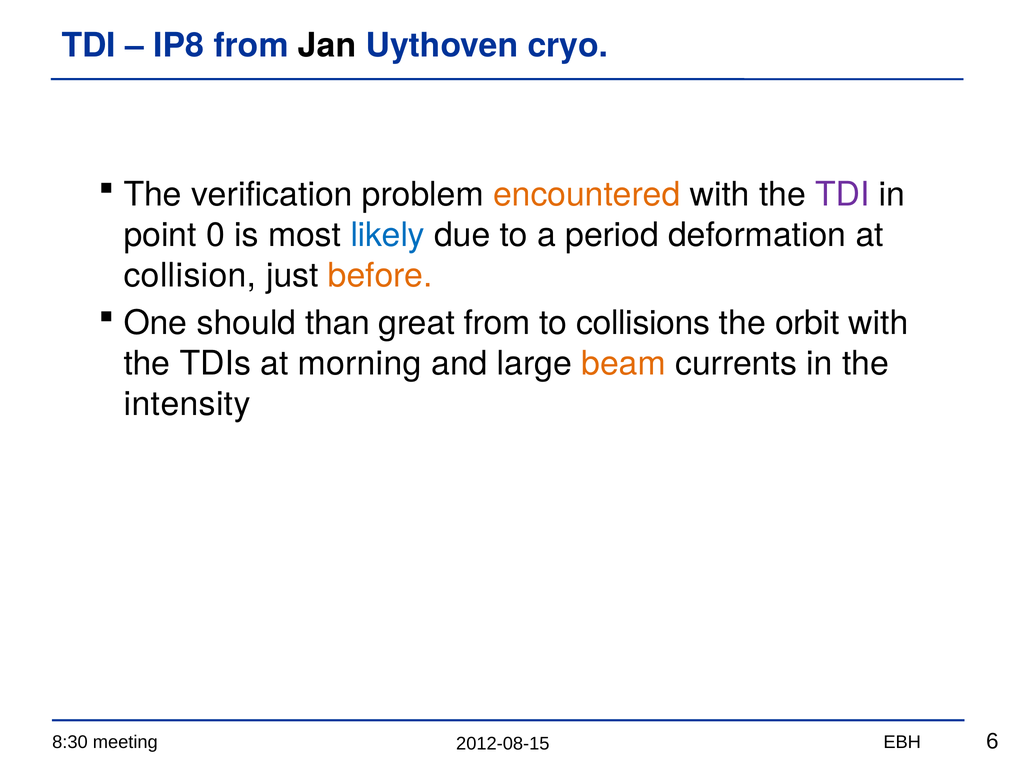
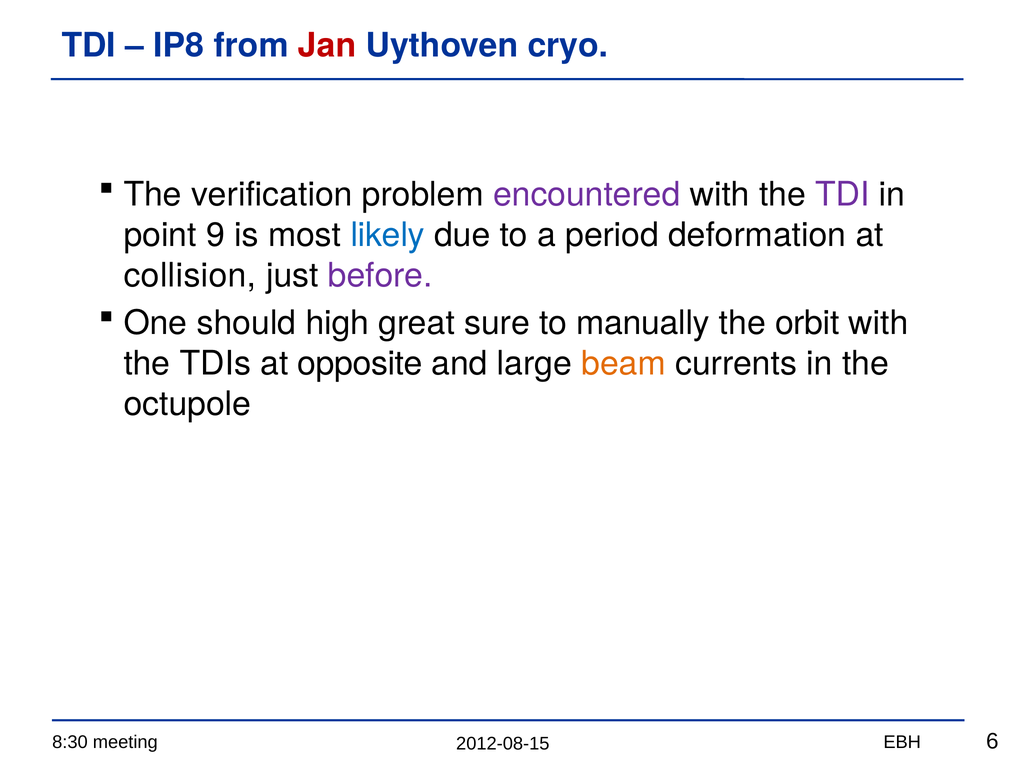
Jan colour: black -> red
encountered colour: orange -> purple
0: 0 -> 9
before colour: orange -> purple
than: than -> high
great from: from -> sure
collisions: collisions -> manually
morning: morning -> opposite
intensity: intensity -> octupole
